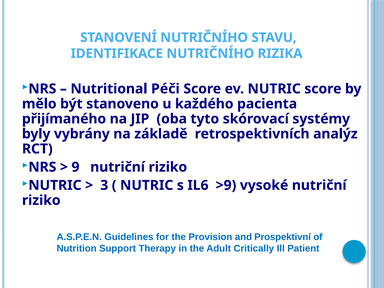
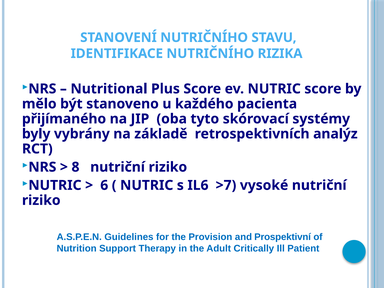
Péči: Péči -> Plus
9: 9 -> 8
3: 3 -> 6
>9: >9 -> >7
